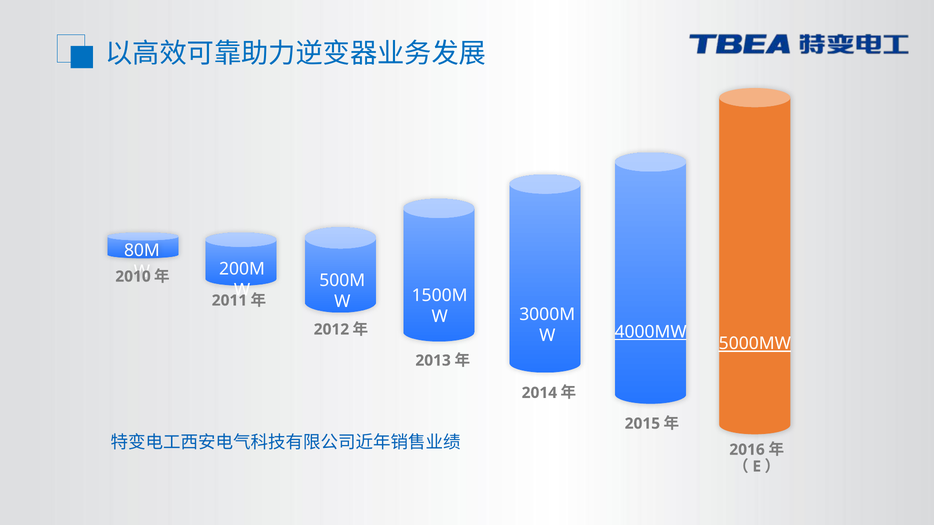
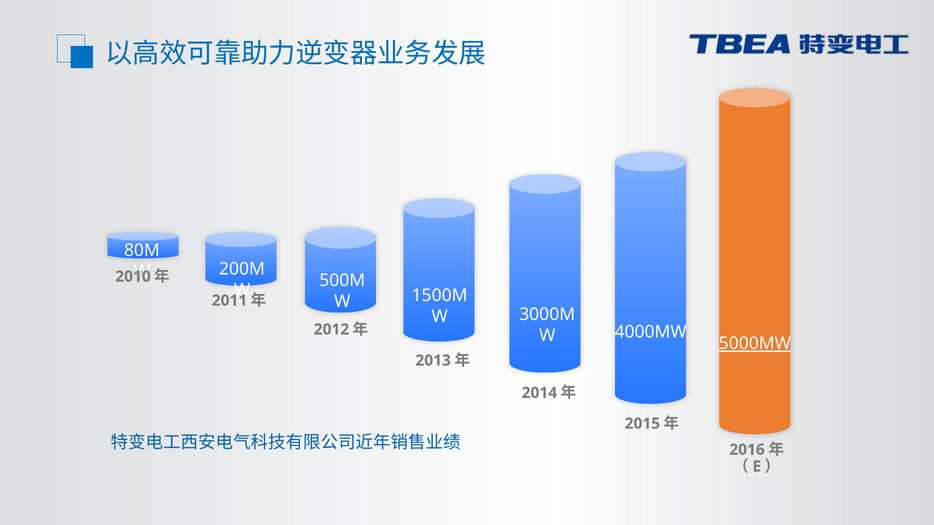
4000MW underline: present -> none
